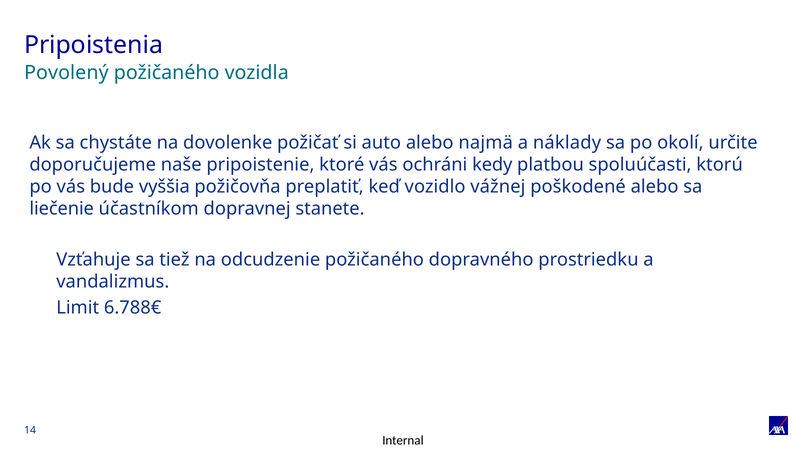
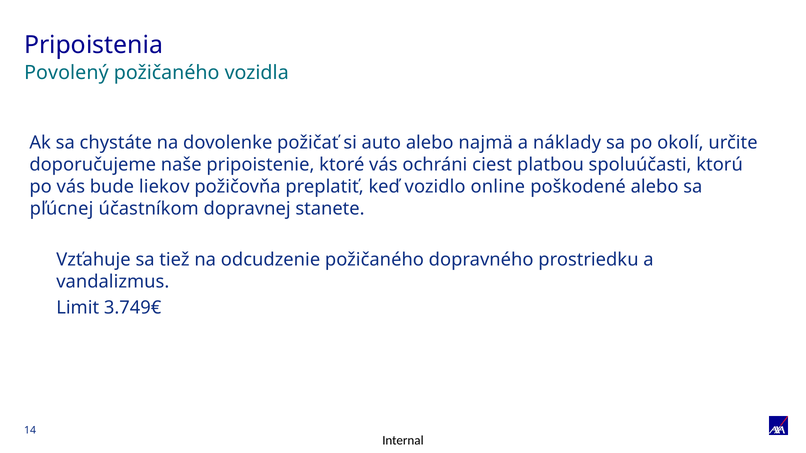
kedy: kedy -> ciest
vyššia: vyššia -> liekov
vážnej: vážnej -> online
liečenie: liečenie -> pľúcnej
6.788€: 6.788€ -> 3.749€
